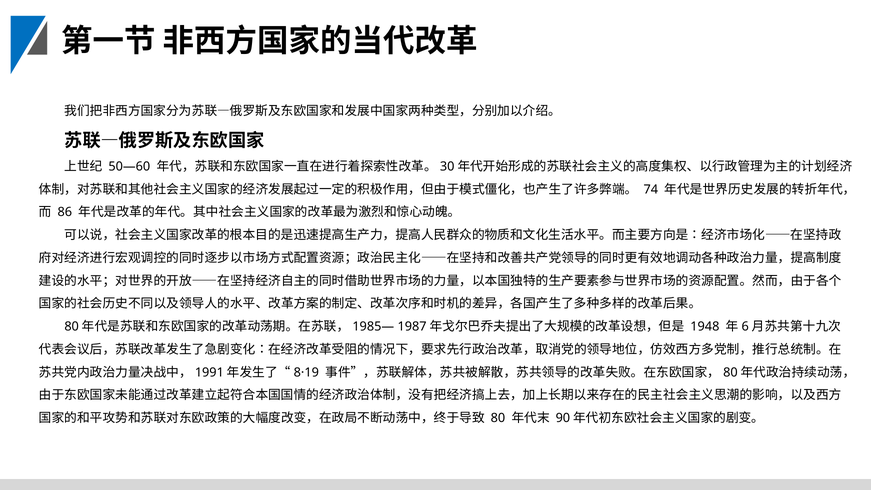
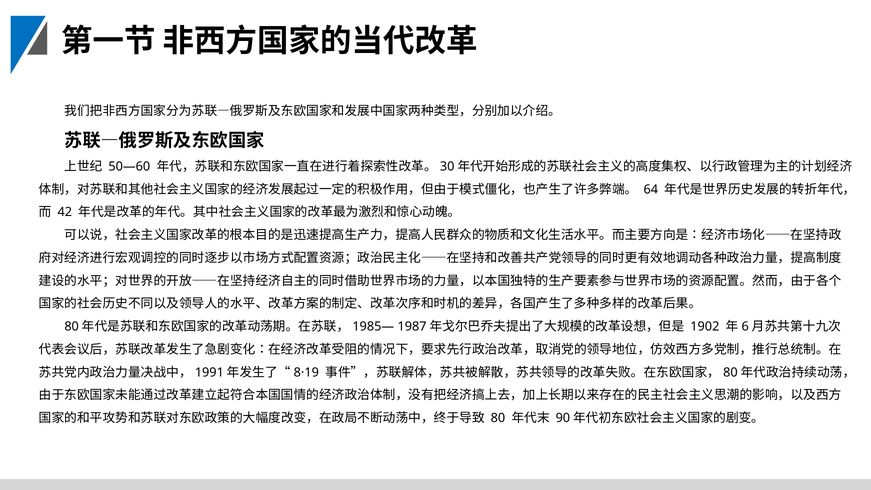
74: 74 -> 64
86: 86 -> 42
1948: 1948 -> 1902
